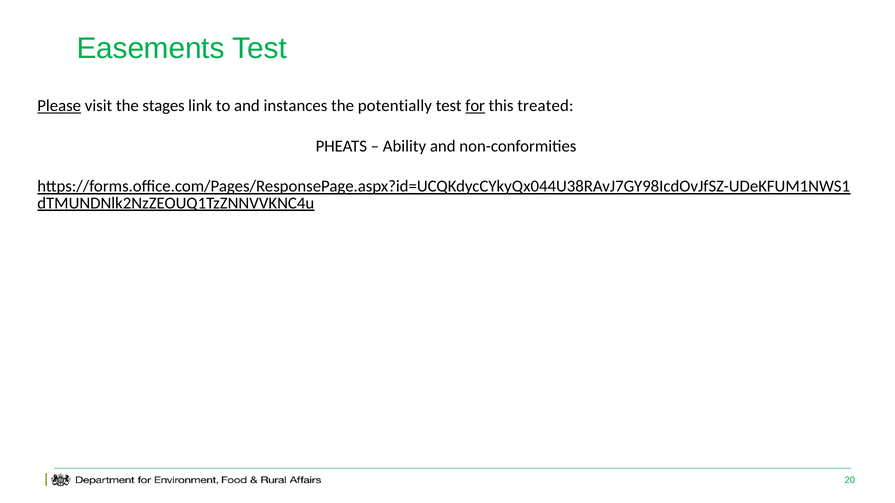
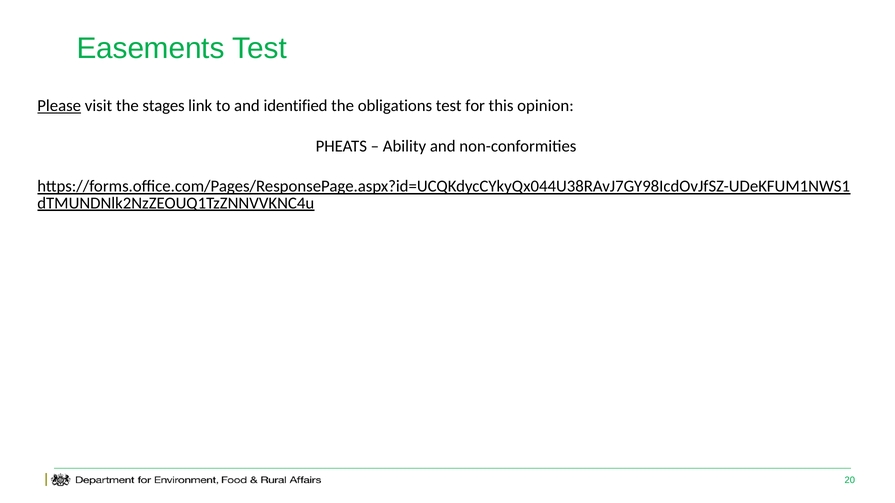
instances: instances -> identified
potentially: potentially -> obligations
for underline: present -> none
treated: treated -> opinion
